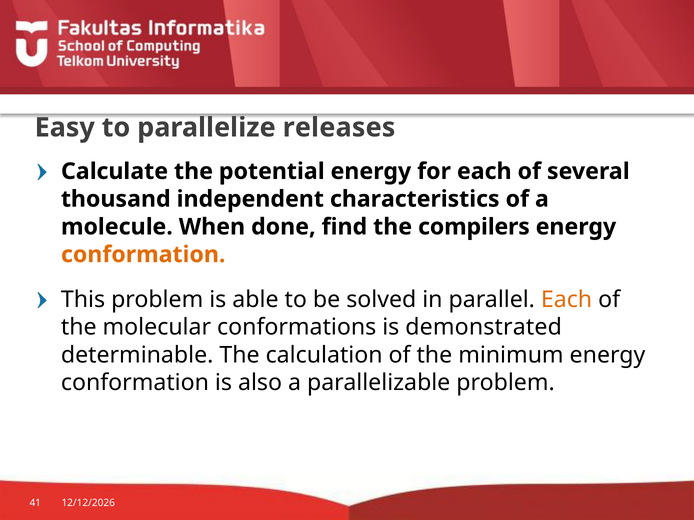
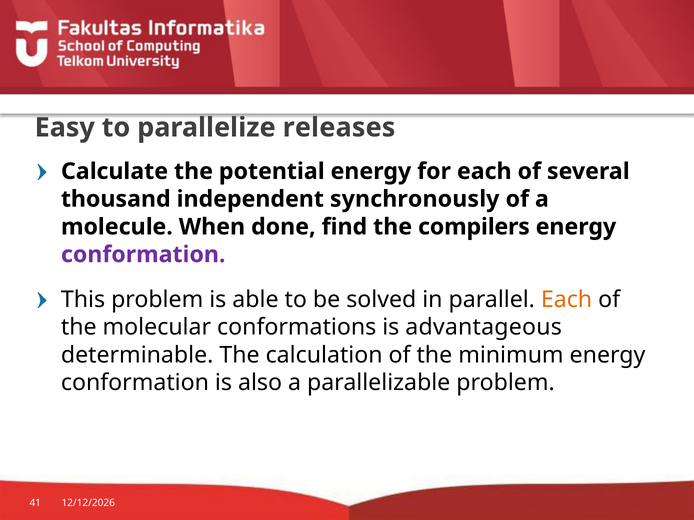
characteristics: characteristics -> synchronously
conformation at (143, 255) colour: orange -> purple
demonstrated: demonstrated -> advantageous
